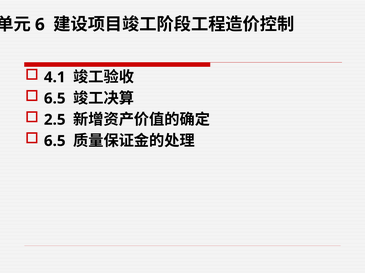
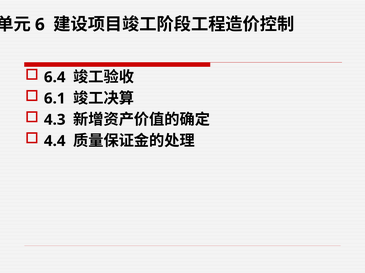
4.1: 4.1 -> 6.4
6.5 at (55, 99): 6.5 -> 6.1
2.5: 2.5 -> 4.3
6.5 at (55, 141): 6.5 -> 4.4
